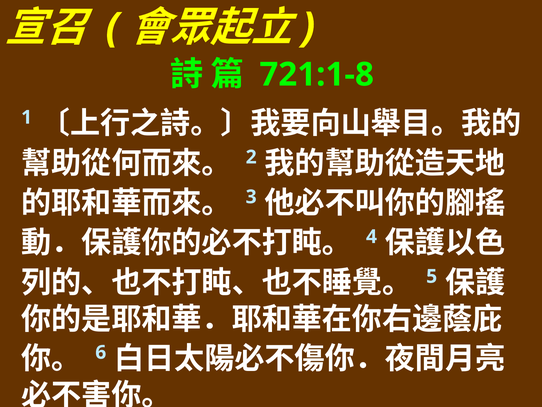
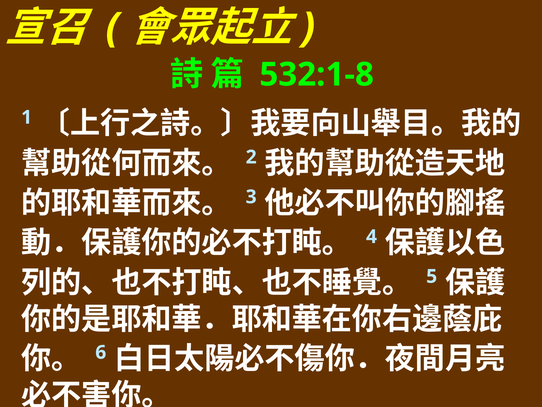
721:1-8: 721:1-8 -> 532:1-8
